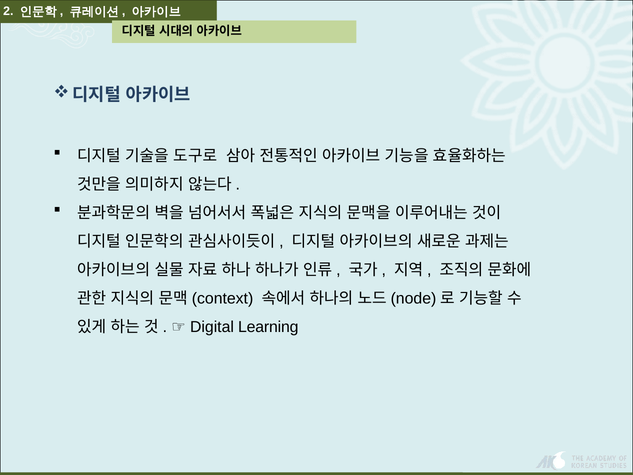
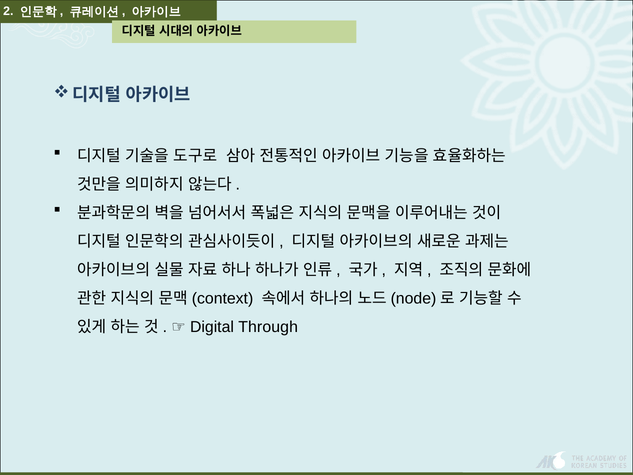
Learning: Learning -> Through
